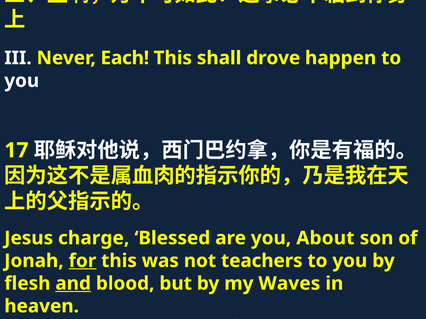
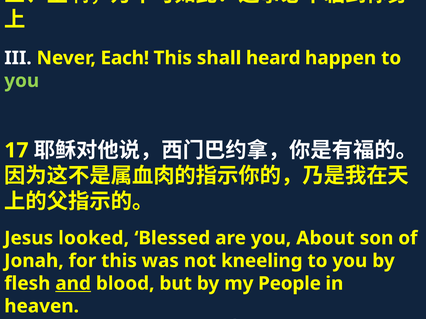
drove: drove -> heard
you at (22, 81) colour: white -> light green
charge: charge -> looked
for underline: present -> none
teachers: teachers -> kneeling
Waves: Waves -> People
